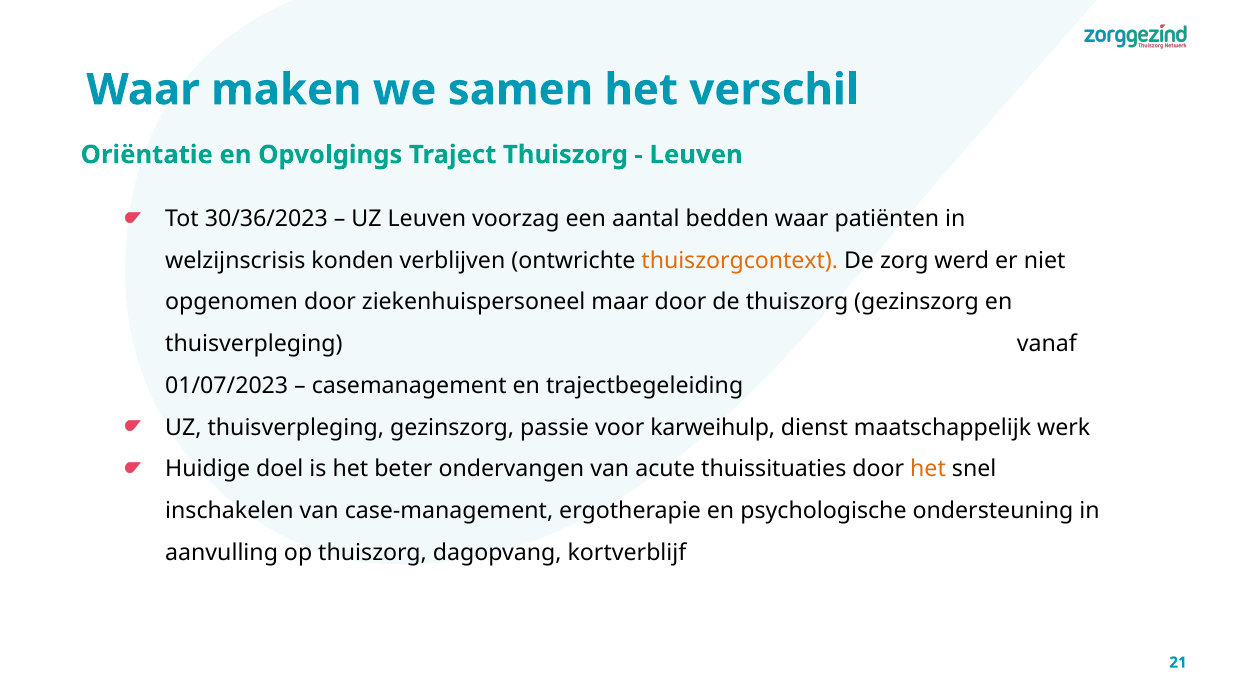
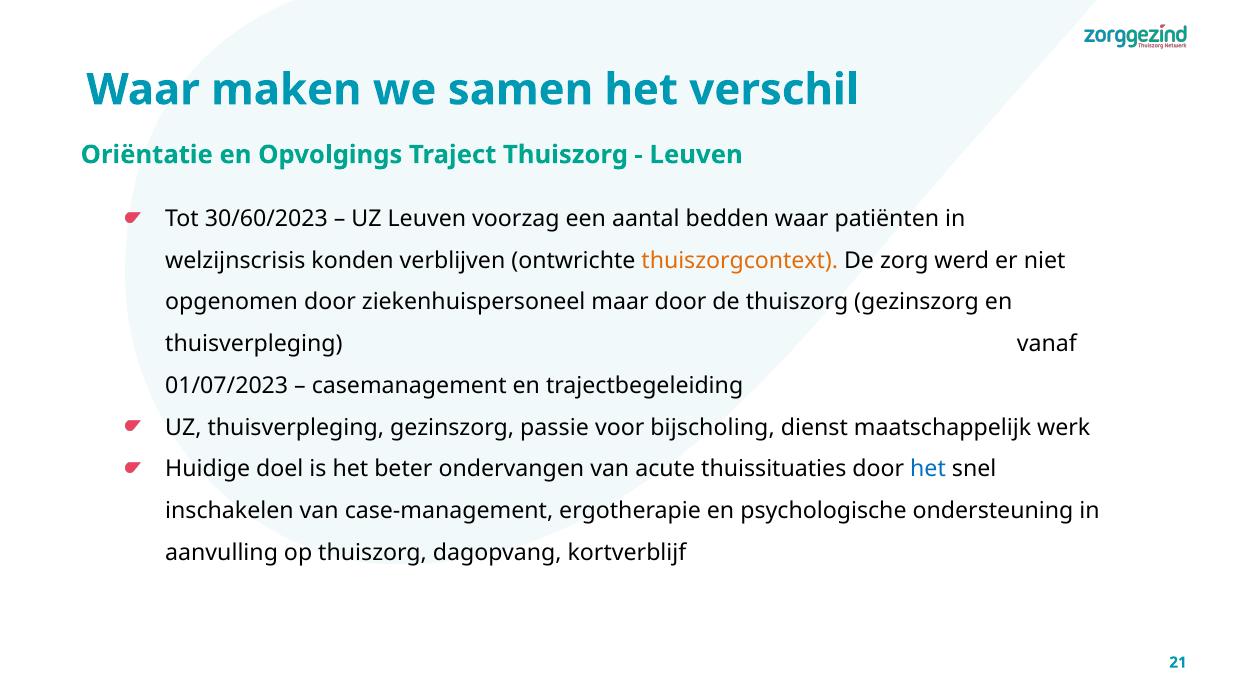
30/36/2023: 30/36/2023 -> 30/60/2023
karweihulp: karweihulp -> bijscholing
het at (928, 469) colour: orange -> blue
